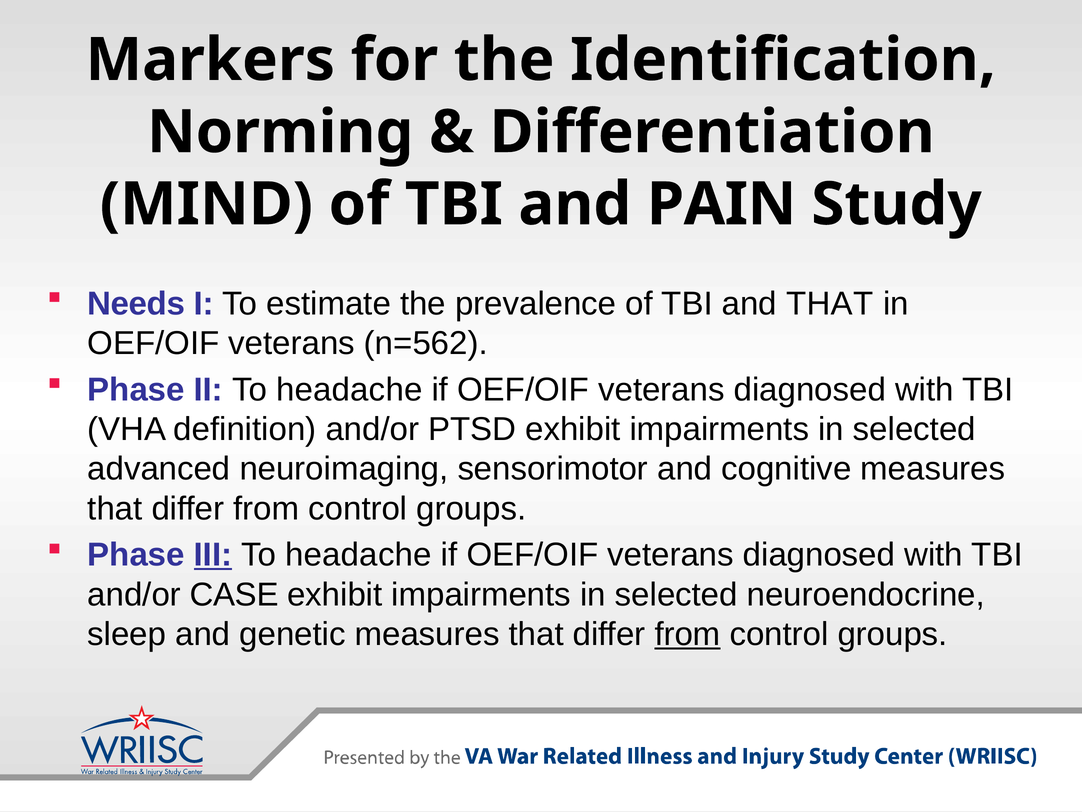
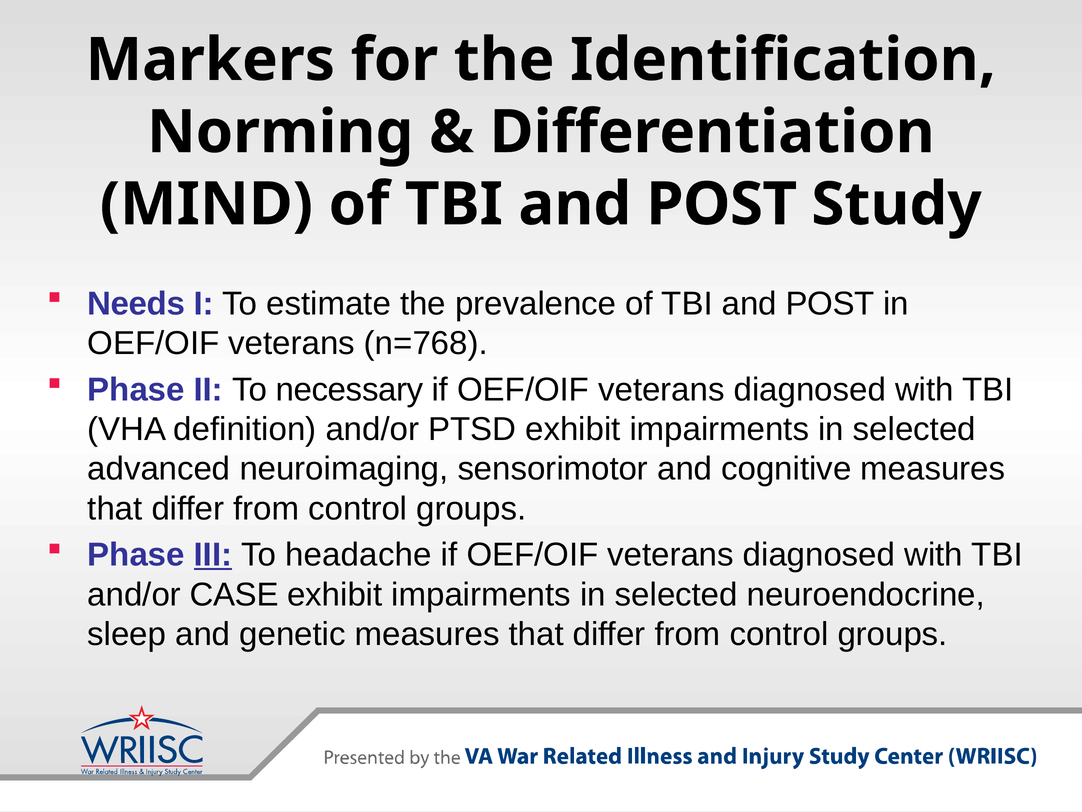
PAIN at (722, 204): PAIN -> POST
THAT at (830, 304): THAT -> POST
n=562: n=562 -> n=768
II To headache: headache -> necessary
from at (688, 634) underline: present -> none
